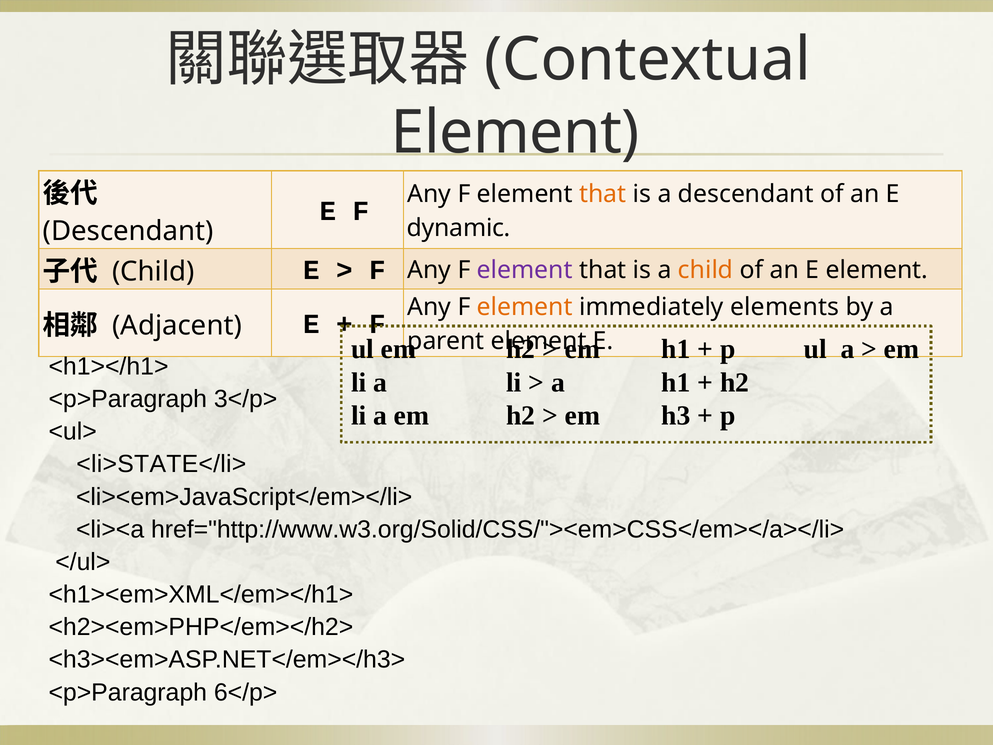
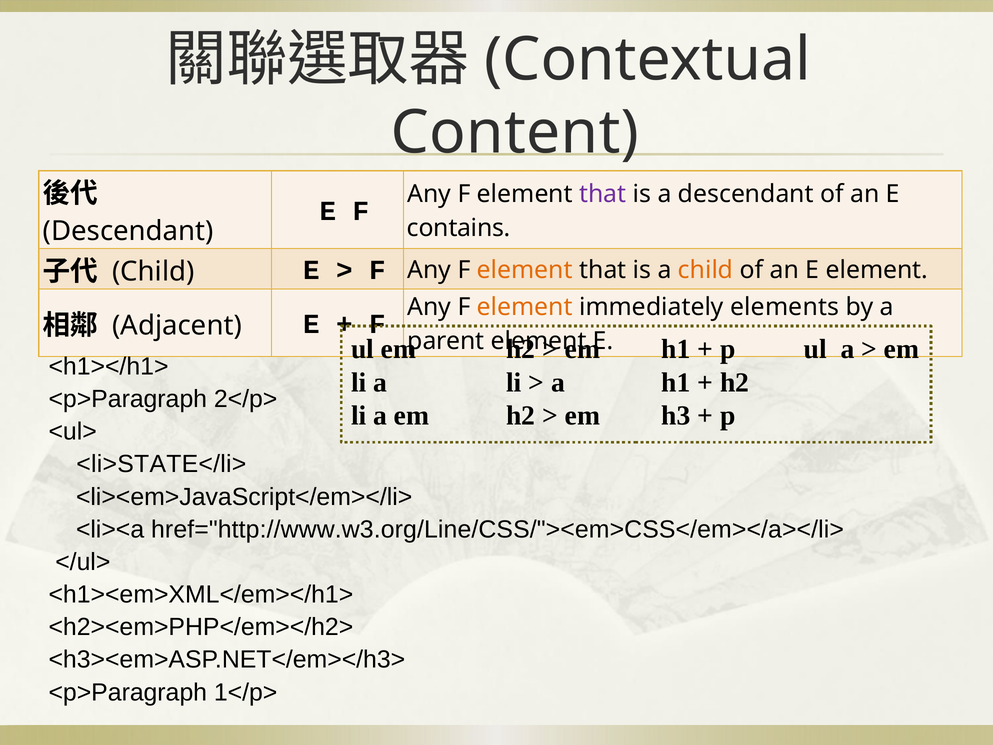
Element at (515, 133): Element -> Content
that at (603, 194) colour: orange -> purple
dynamic: dynamic -> contains
element at (525, 270) colour: purple -> orange
3</p>: 3</p> -> 2</p>
href="http://www.w3.org/Solid/CSS/"><em>CSS</em></a></li>: href="http://www.w3.org/Solid/CSS/"><em>CSS</em></a></li> -> href="http://www.w3.org/Line/CSS/"><em>CSS</em></a></li>
6</p>: 6</p> -> 1</p>
